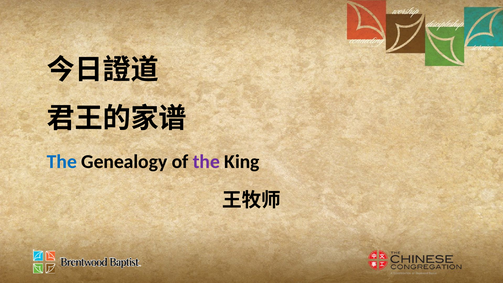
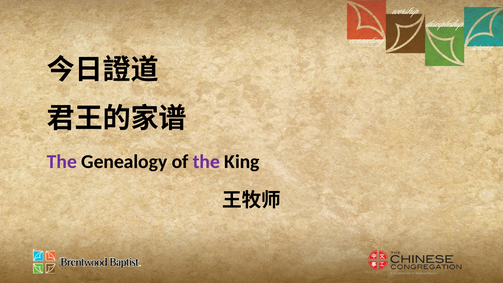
The at (62, 162) colour: blue -> purple
